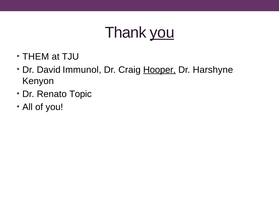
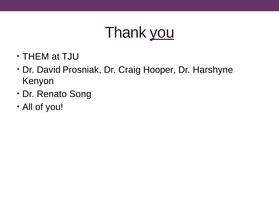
Immunol: Immunol -> Prosniak
Hooper underline: present -> none
Topic: Topic -> Song
